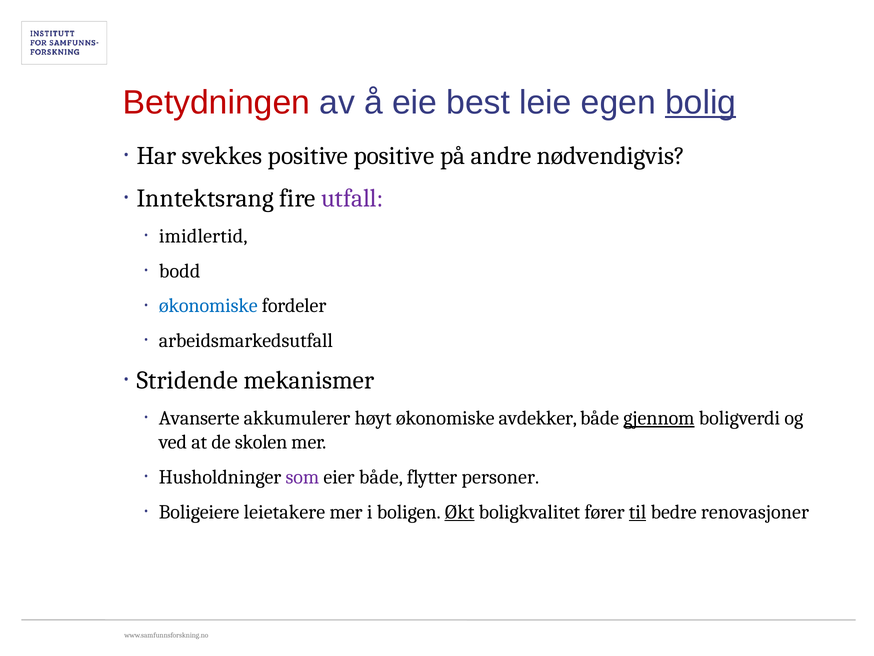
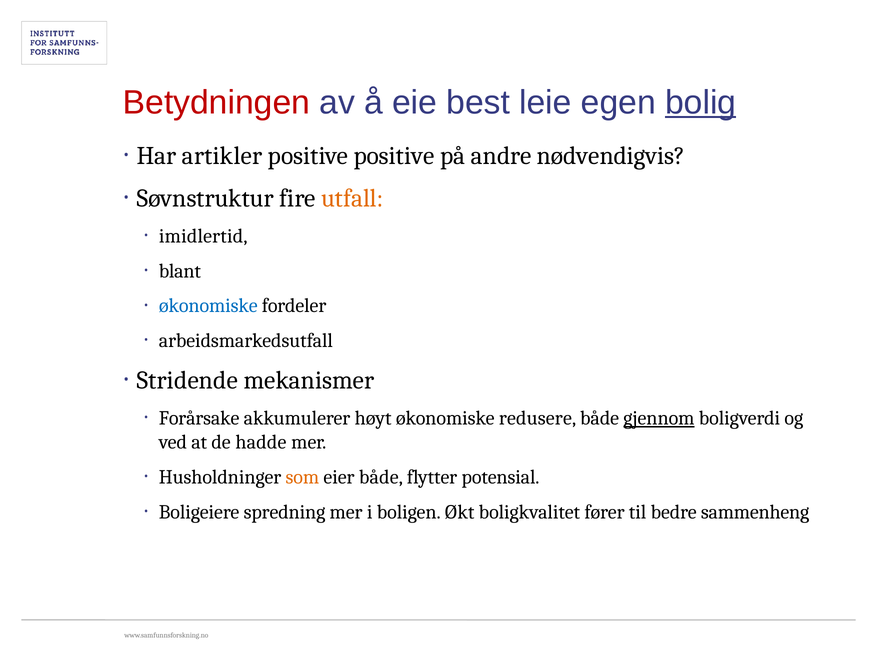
svekkes: svekkes -> artikler
Inntektsrang: Inntektsrang -> Søvnstruktur
utfall colour: purple -> orange
bodd: bodd -> blant
Avanserte: Avanserte -> Forårsake
avdekker: avdekker -> redusere
skolen: skolen -> hadde
som colour: purple -> orange
personer: personer -> potensial
leietakere: leietakere -> spredning
Økt underline: present -> none
til underline: present -> none
renovasjoner: renovasjoner -> sammenheng
